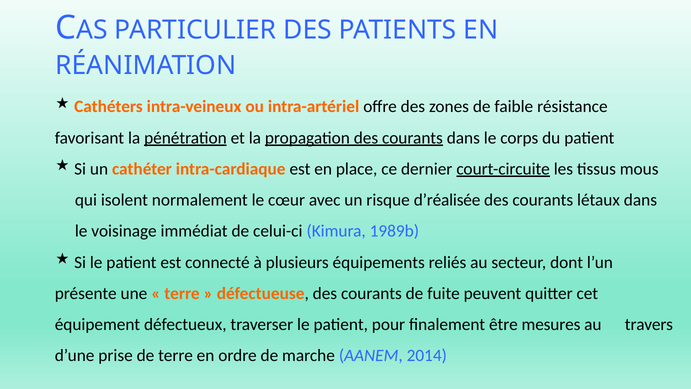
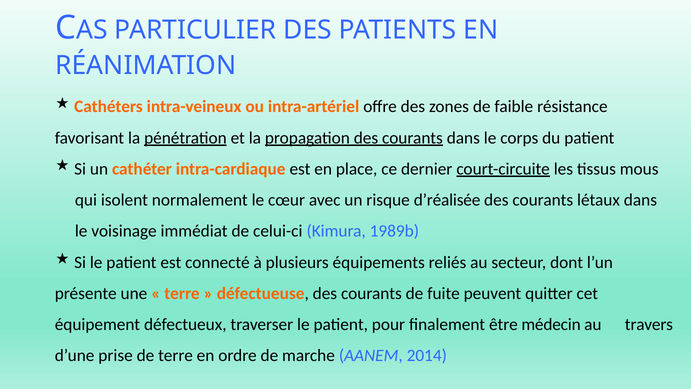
mesures: mesures -> médecin
